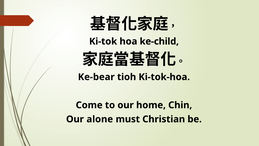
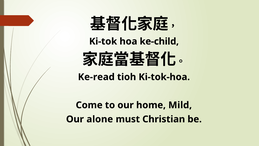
Ke-bear: Ke-bear -> Ke-read
Chin: Chin -> Mild
